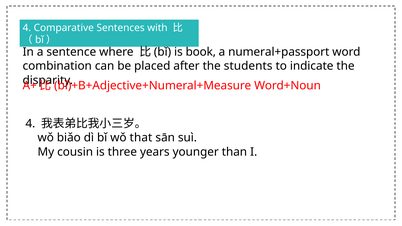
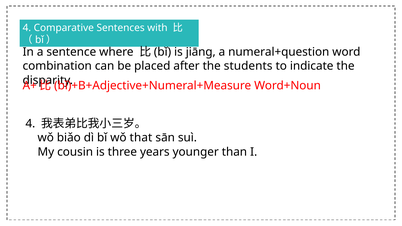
book: book -> jiāng
numeral+passport: numeral+passport -> numeral+question
